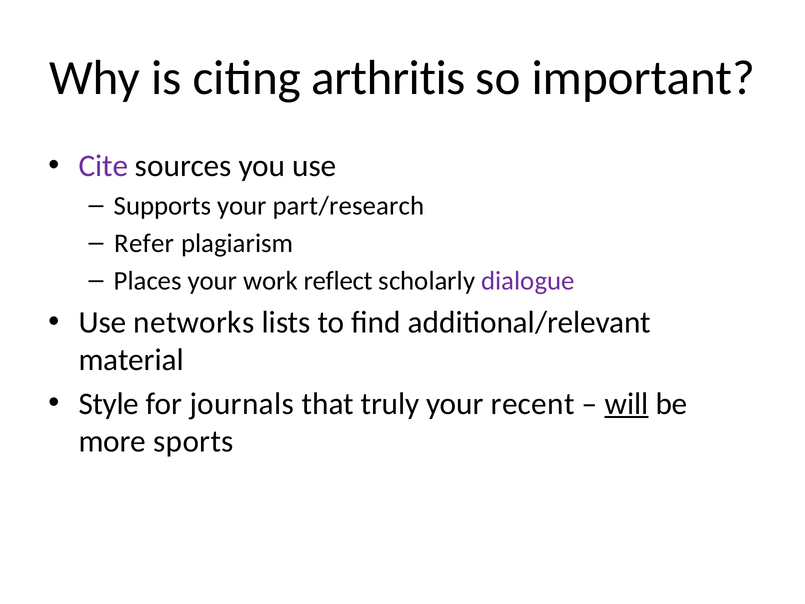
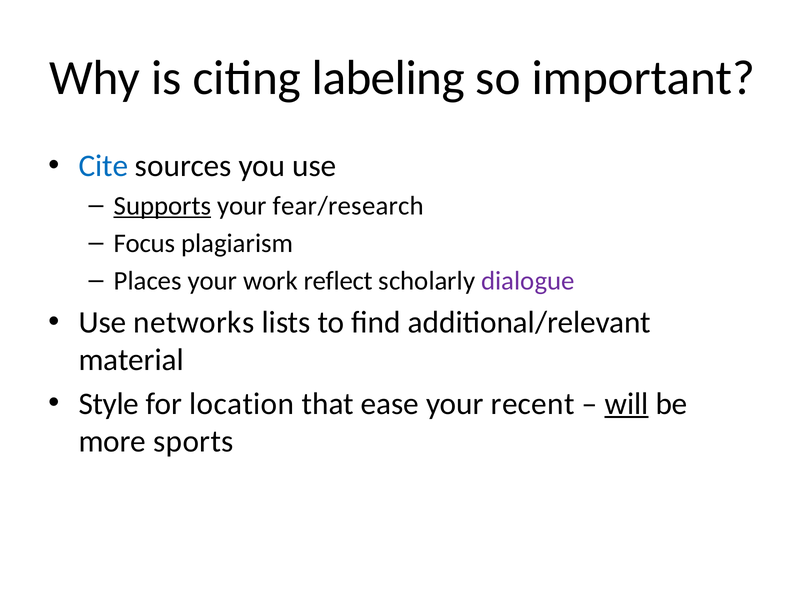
arthritis: arthritis -> labeling
Cite colour: purple -> blue
Supports underline: none -> present
part/research: part/research -> fear/research
Refer: Refer -> Focus
journals: journals -> location
truly: truly -> ease
